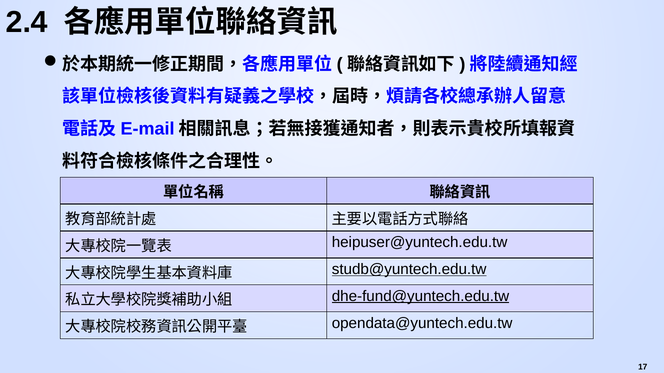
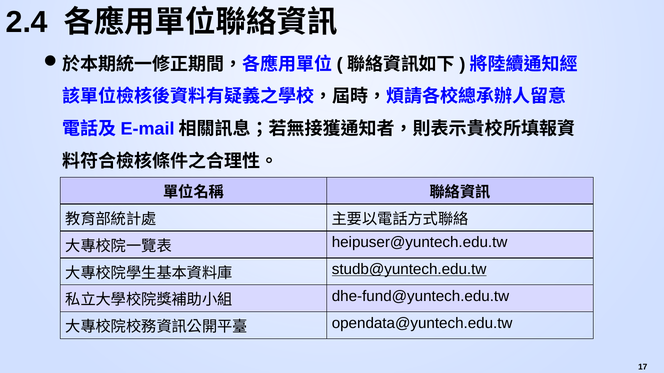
dhe-fund@yuntech.edu.tw underline: present -> none
